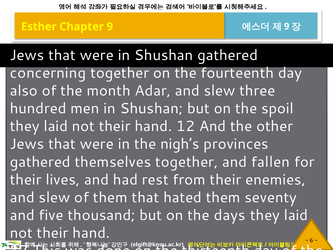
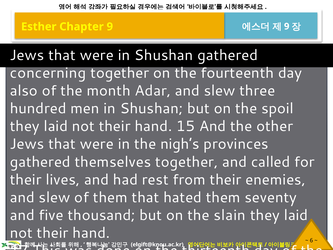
12: 12 -> 15
fallen: fallen -> called
days: days -> slain
